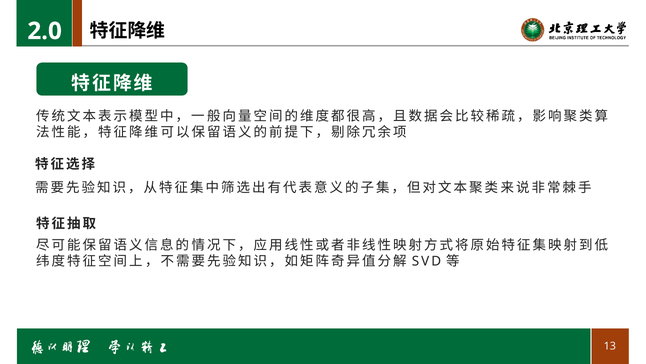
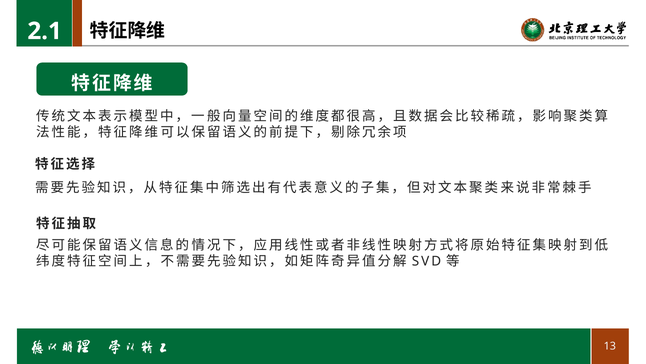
2.0: 2.0 -> 2.1
